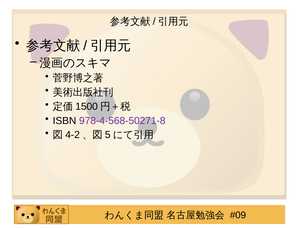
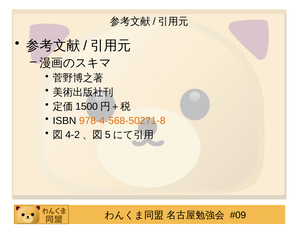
978-4-568-50271-8 colour: purple -> orange
